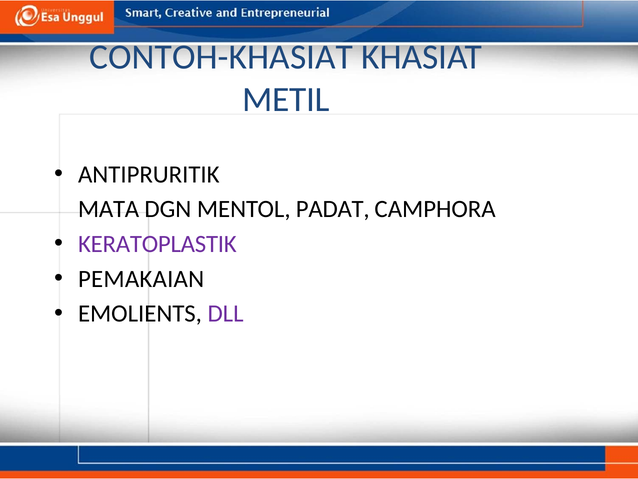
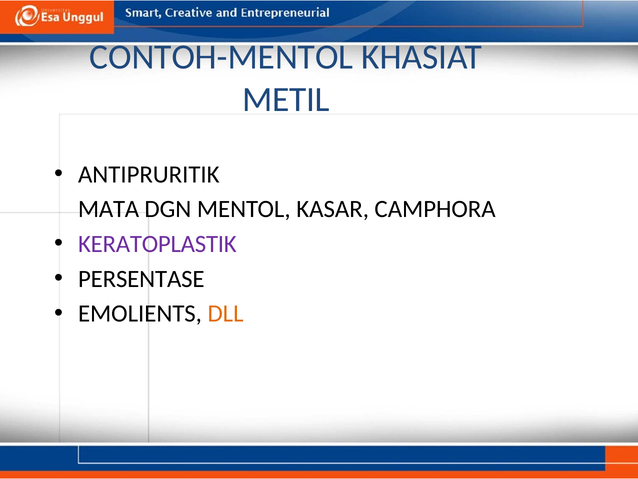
CONTOH-KHASIAT: CONTOH-KHASIAT -> CONTOH-MENTOL
PADAT: PADAT -> KASAR
PEMAKAIAN: PEMAKAIAN -> PERSENTASE
DLL colour: purple -> orange
